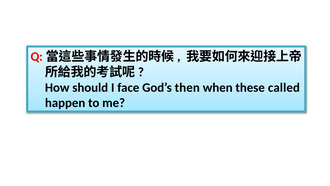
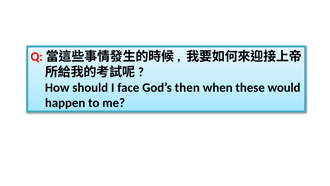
called: called -> would
